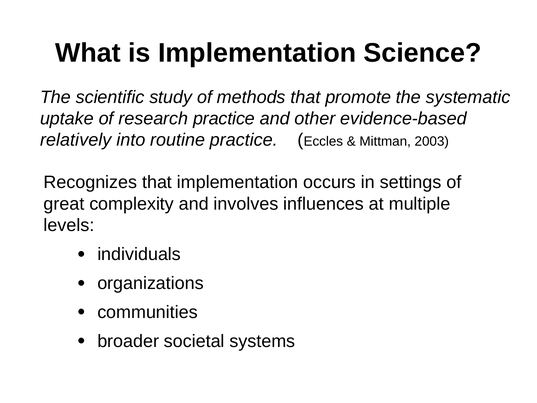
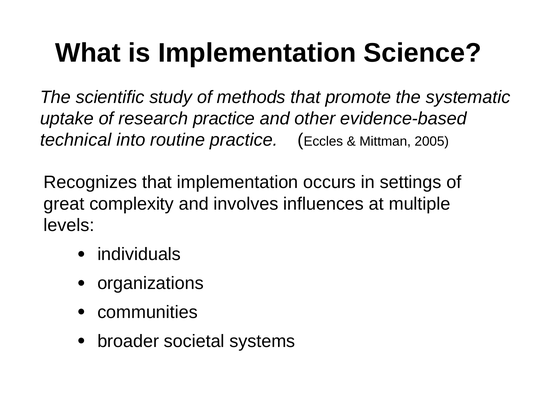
relatively: relatively -> technical
2003: 2003 -> 2005
